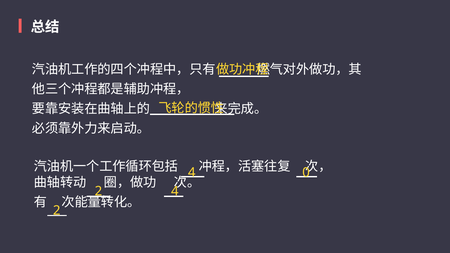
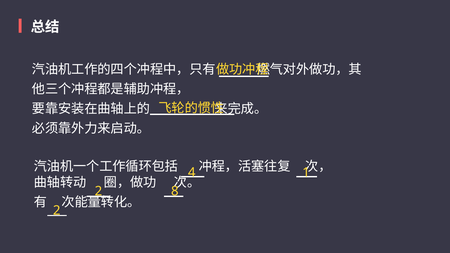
0: 0 -> 1
2 4: 4 -> 8
